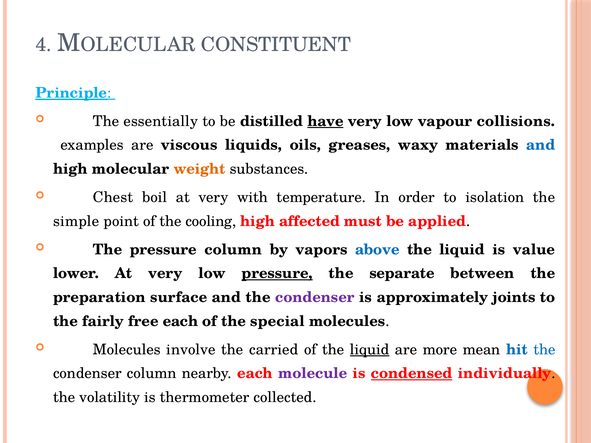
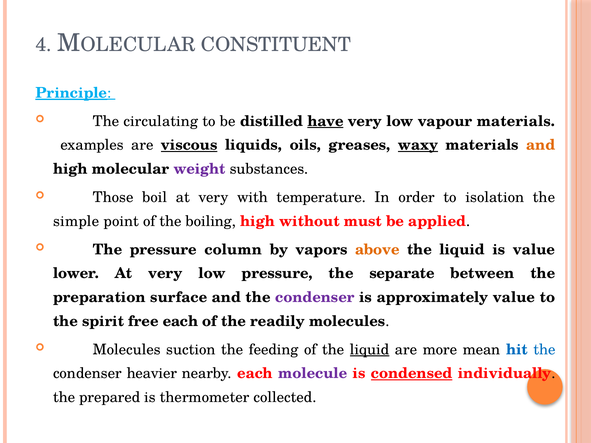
essentially: essentially -> circulating
vapour collisions: collisions -> materials
viscous underline: none -> present
waxy underline: none -> present
and at (541, 145) colour: blue -> orange
weight colour: orange -> purple
Chest: Chest -> Those
cooling: cooling -> boiling
affected: affected -> without
above colour: blue -> orange
pressure at (277, 274) underline: present -> none
approximately joints: joints -> value
fairly: fairly -> spirit
special: special -> readily
involve: involve -> suction
carried: carried -> feeding
condenser column: column -> heavier
volatility: volatility -> prepared
